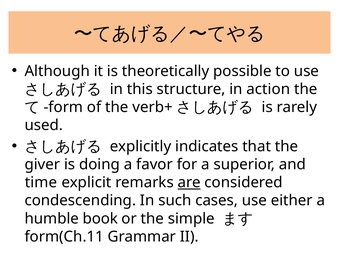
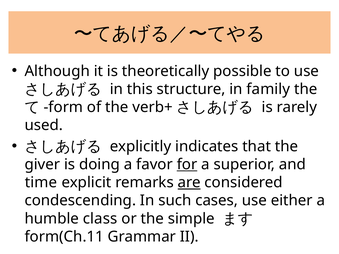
action: action -> family
for underline: none -> present
book: book -> class
